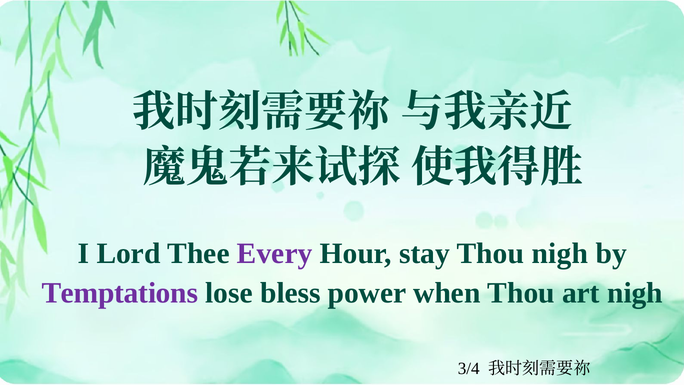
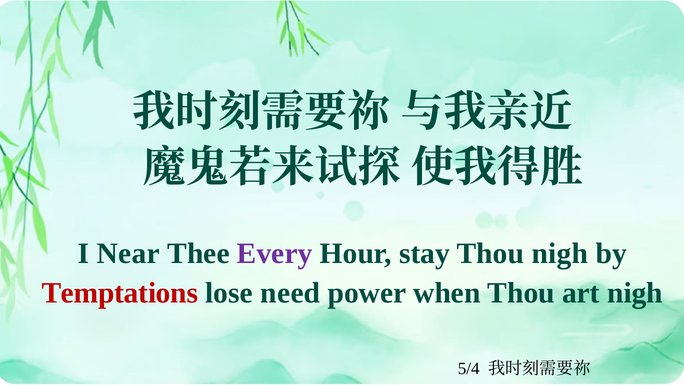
Lord: Lord -> Near
Temptations colour: purple -> red
bless: bless -> need
3/4: 3/4 -> 5/4
